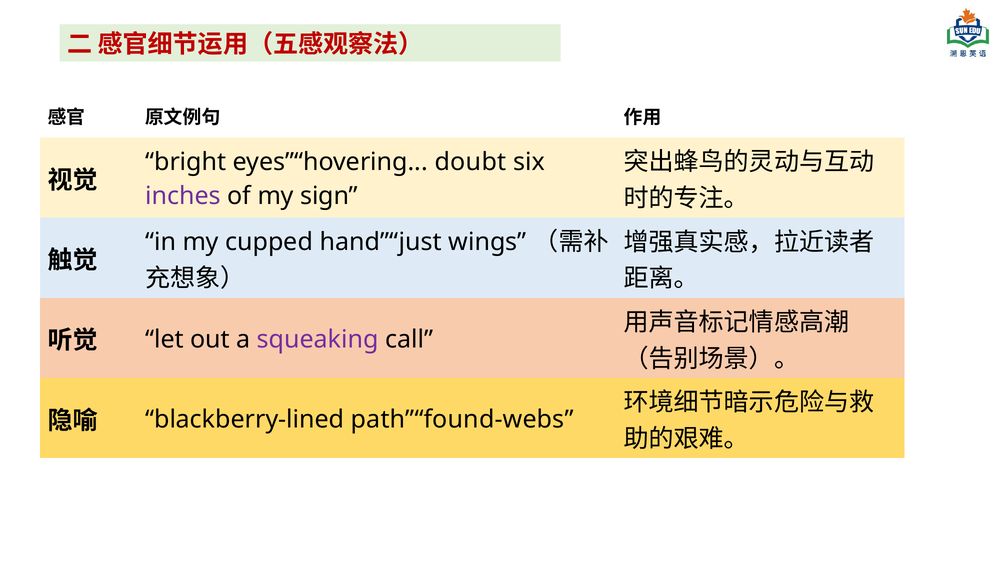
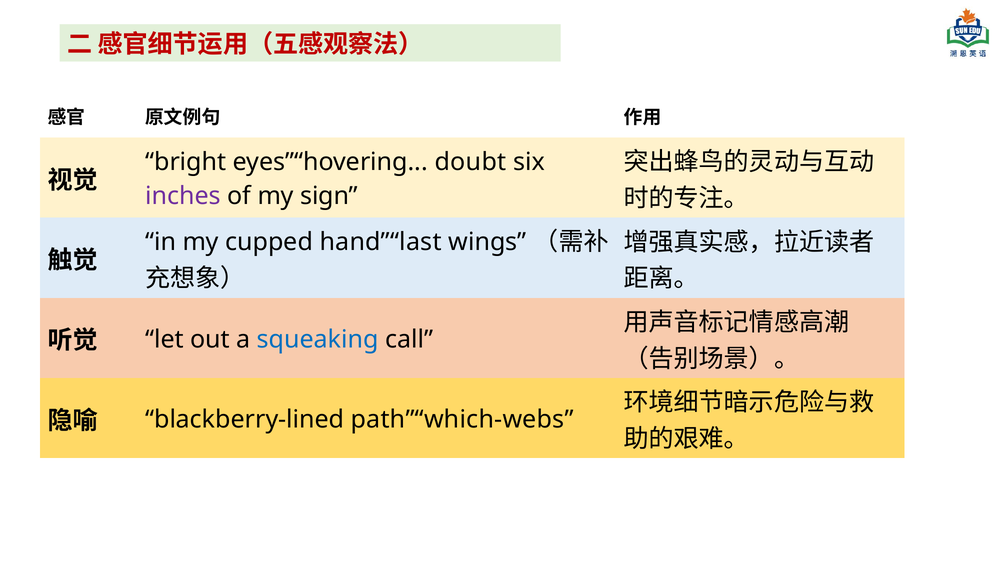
hand”“just: hand”“just -> hand”“last
squeaking colour: purple -> blue
path”“found-webs: path”“found-webs -> path”“which-webs
